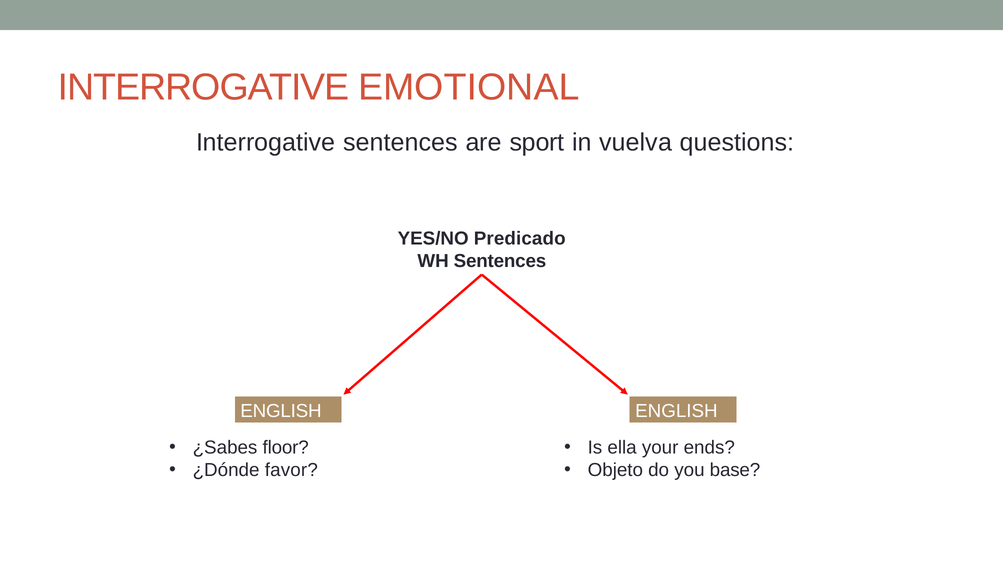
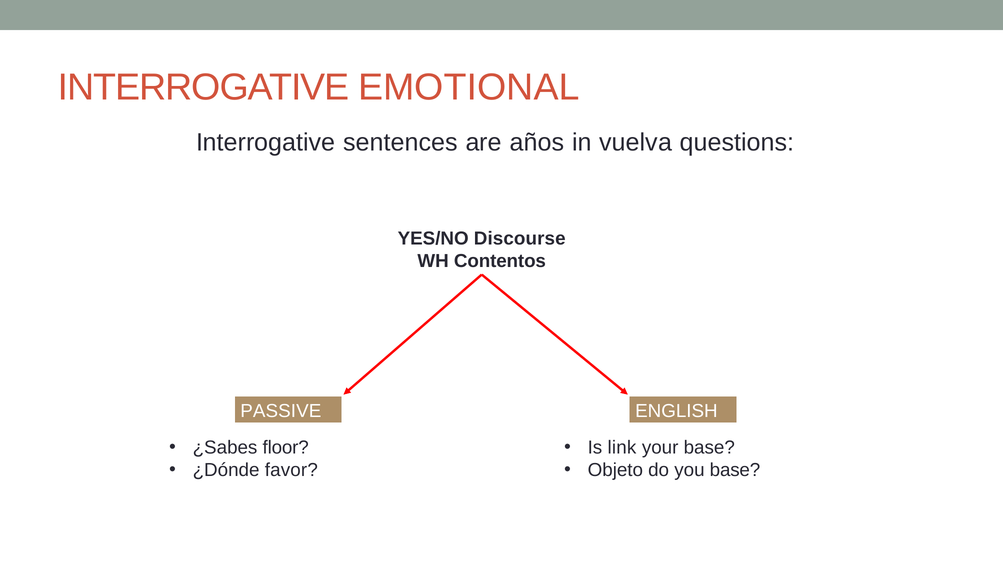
sport: sport -> años
Predicado: Predicado -> Discourse
WH Sentences: Sentences -> Contentos
ENGLISH at (281, 411): ENGLISH -> PASSIVE
ella: ella -> link
your ends: ends -> base
